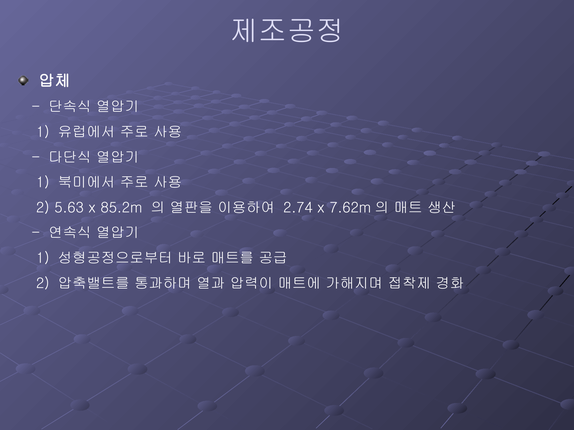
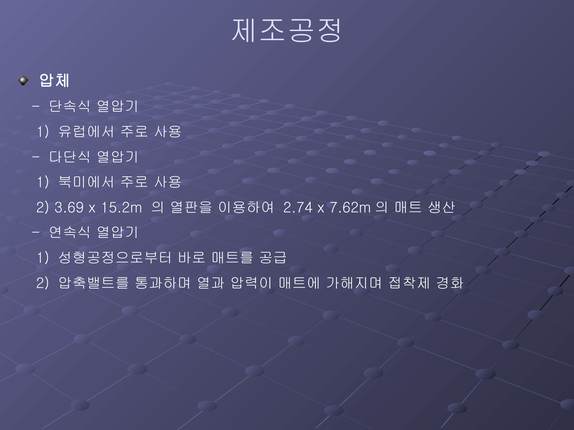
5.63: 5.63 -> 3.69
85.2m: 85.2m -> 15.2m
